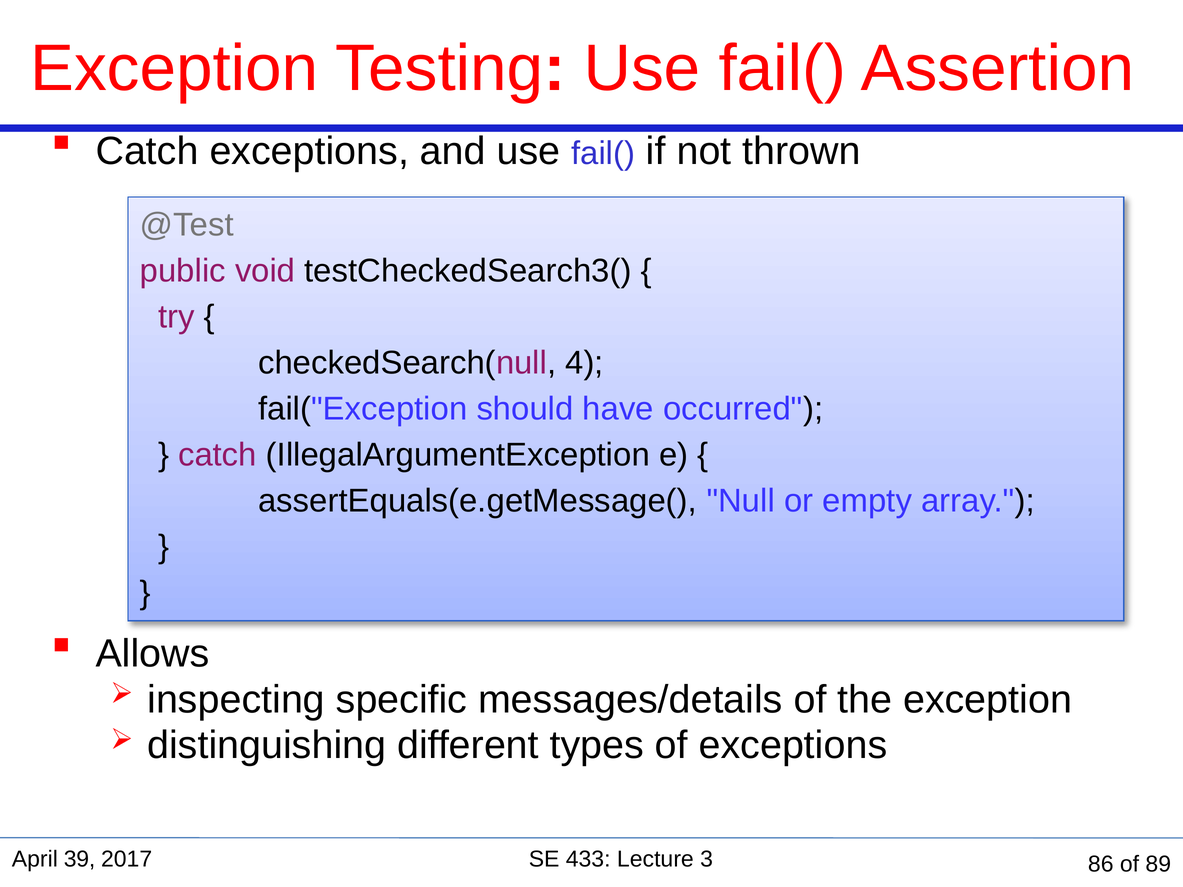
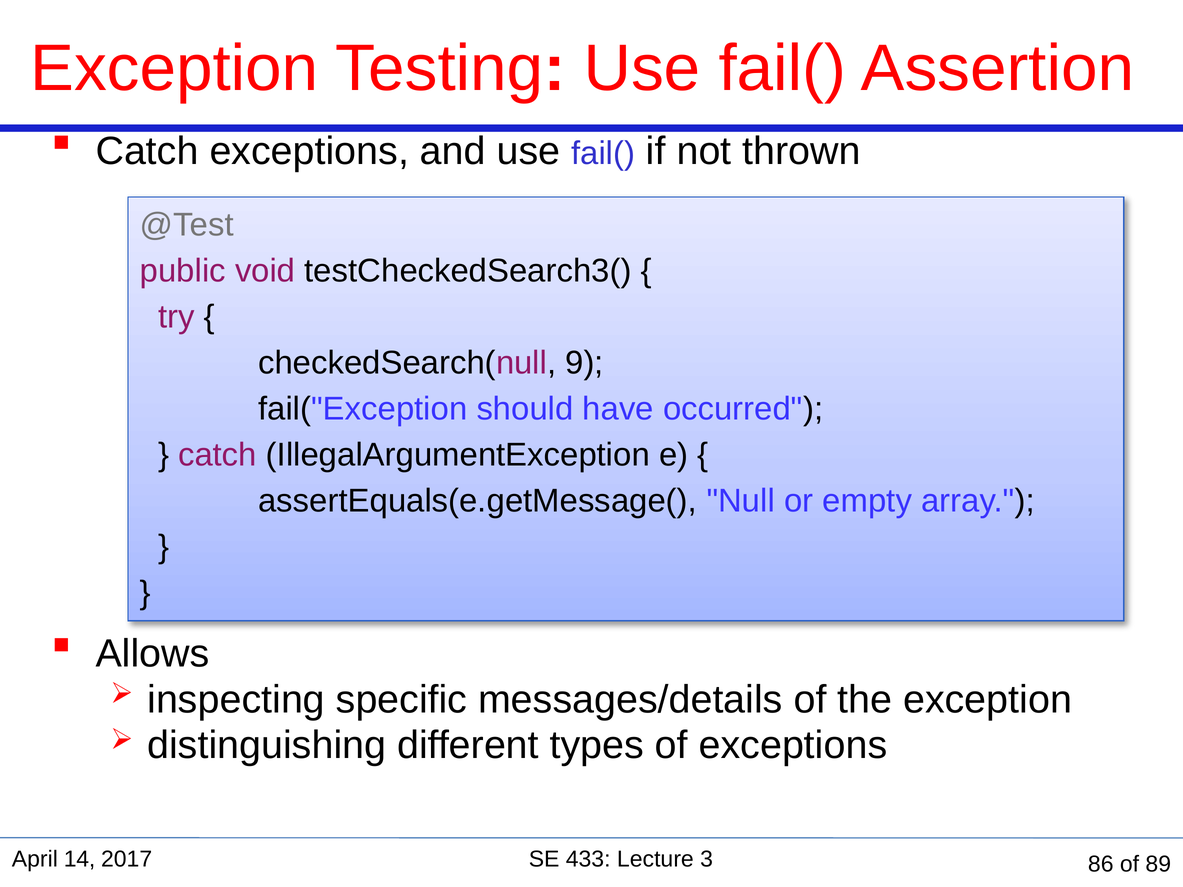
4: 4 -> 9
39: 39 -> 14
